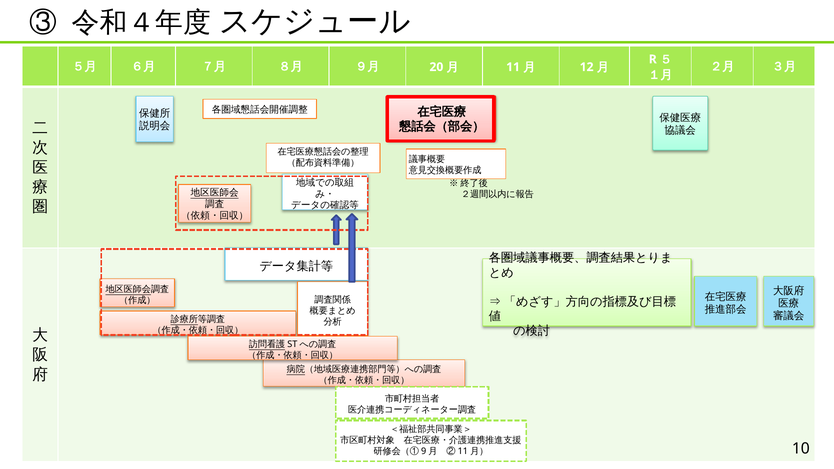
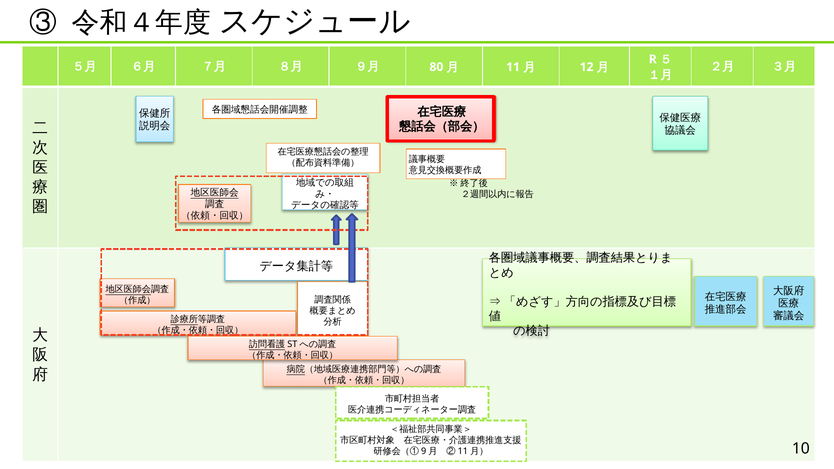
20: 20 -> 80
